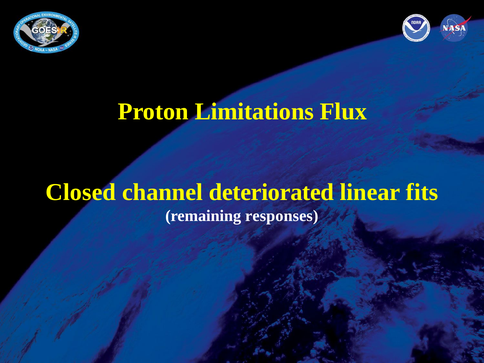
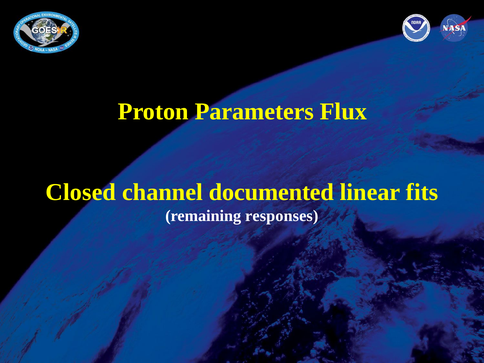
Limitations: Limitations -> Parameters
deteriorated: deteriorated -> documented
